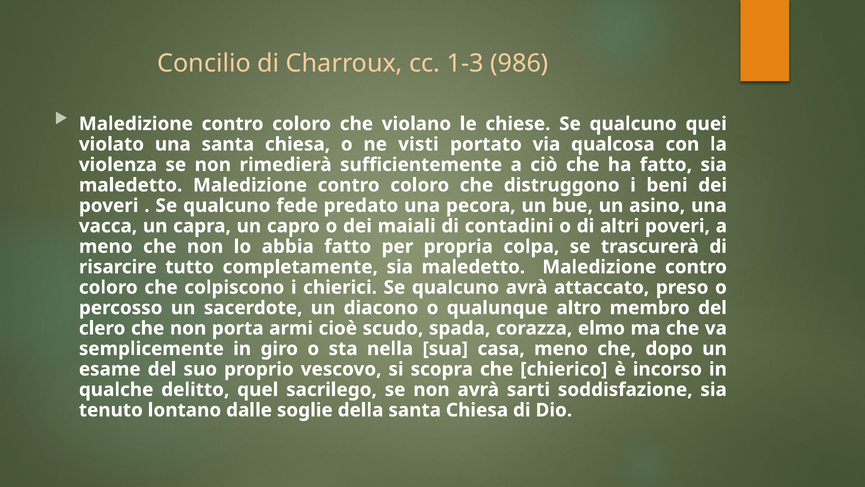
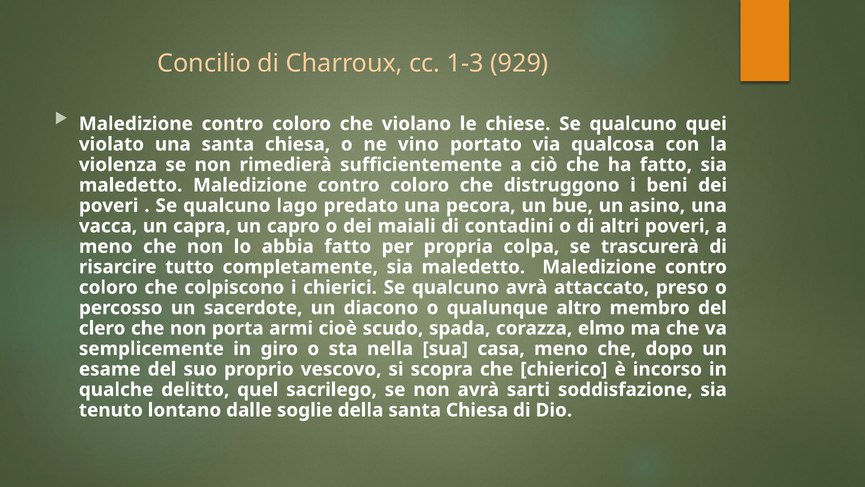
986: 986 -> 929
visti: visti -> vino
fede: fede -> lago
